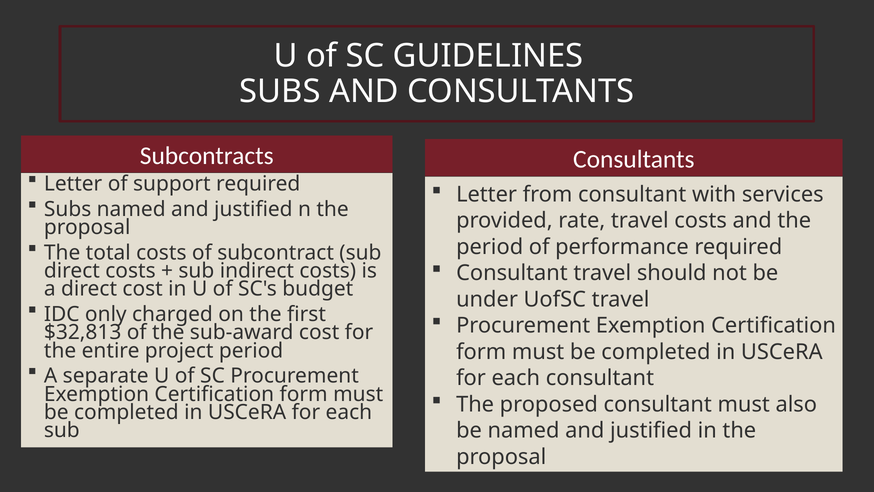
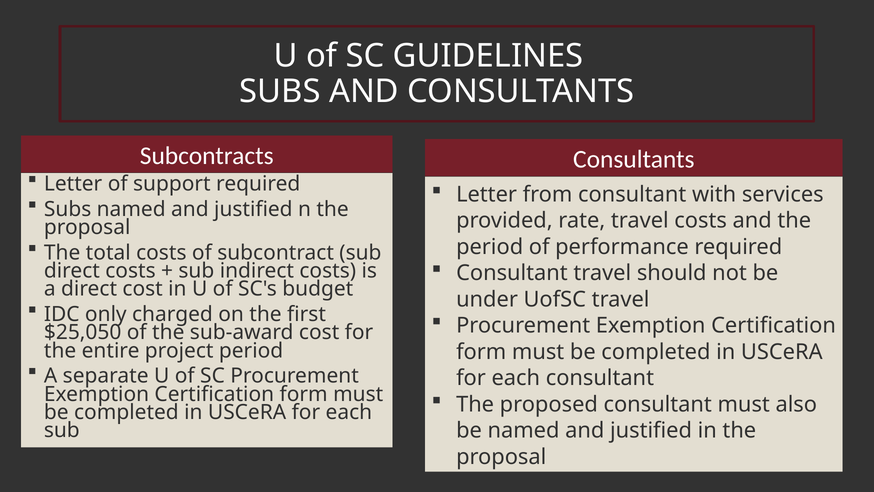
$32,813: $32,813 -> $25,050
